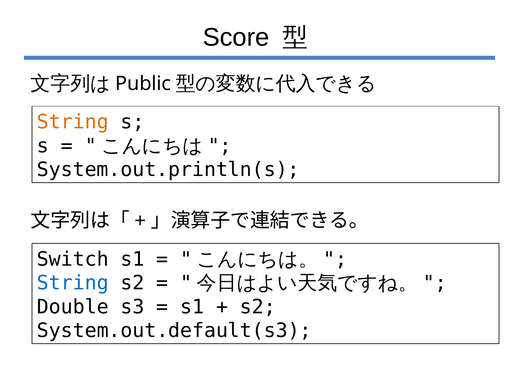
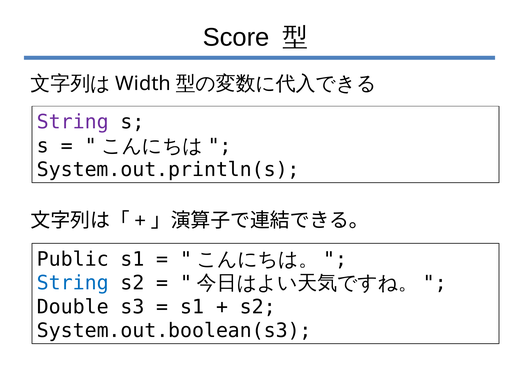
Public: Public -> Width
String at (73, 122) colour: orange -> purple
Switch: Switch -> Public
System.out.default(s3: System.out.default(s3 -> System.out.boolean(s3
